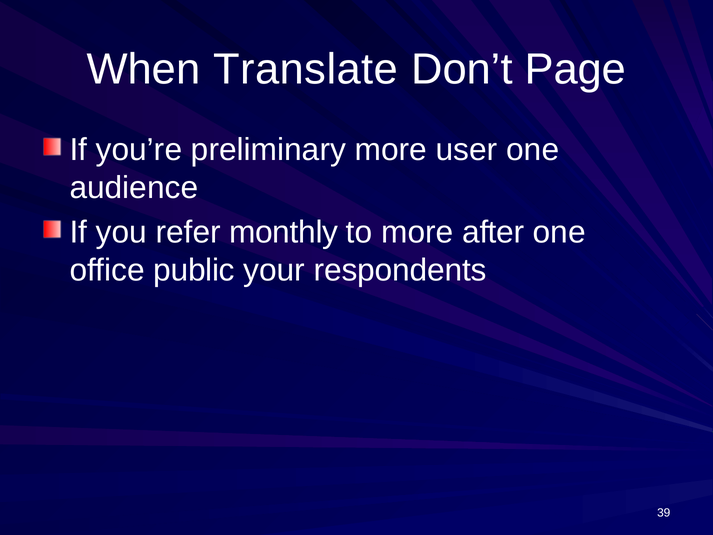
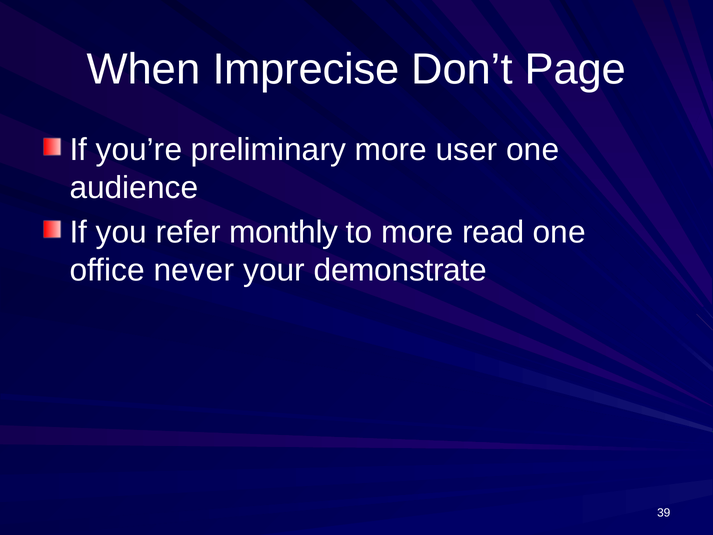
Translate: Translate -> Imprecise
after: after -> read
public: public -> never
respondents: respondents -> demonstrate
